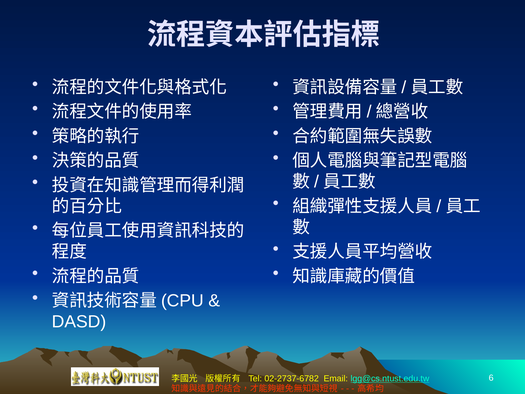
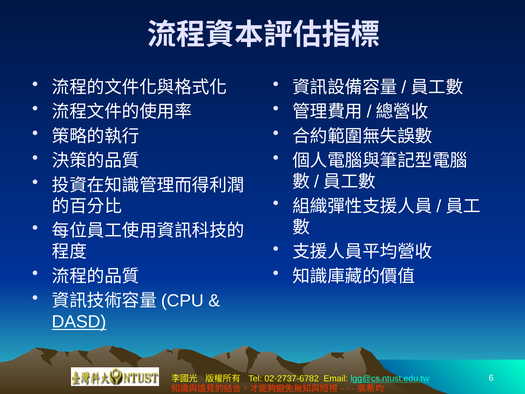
DASD underline: none -> present
